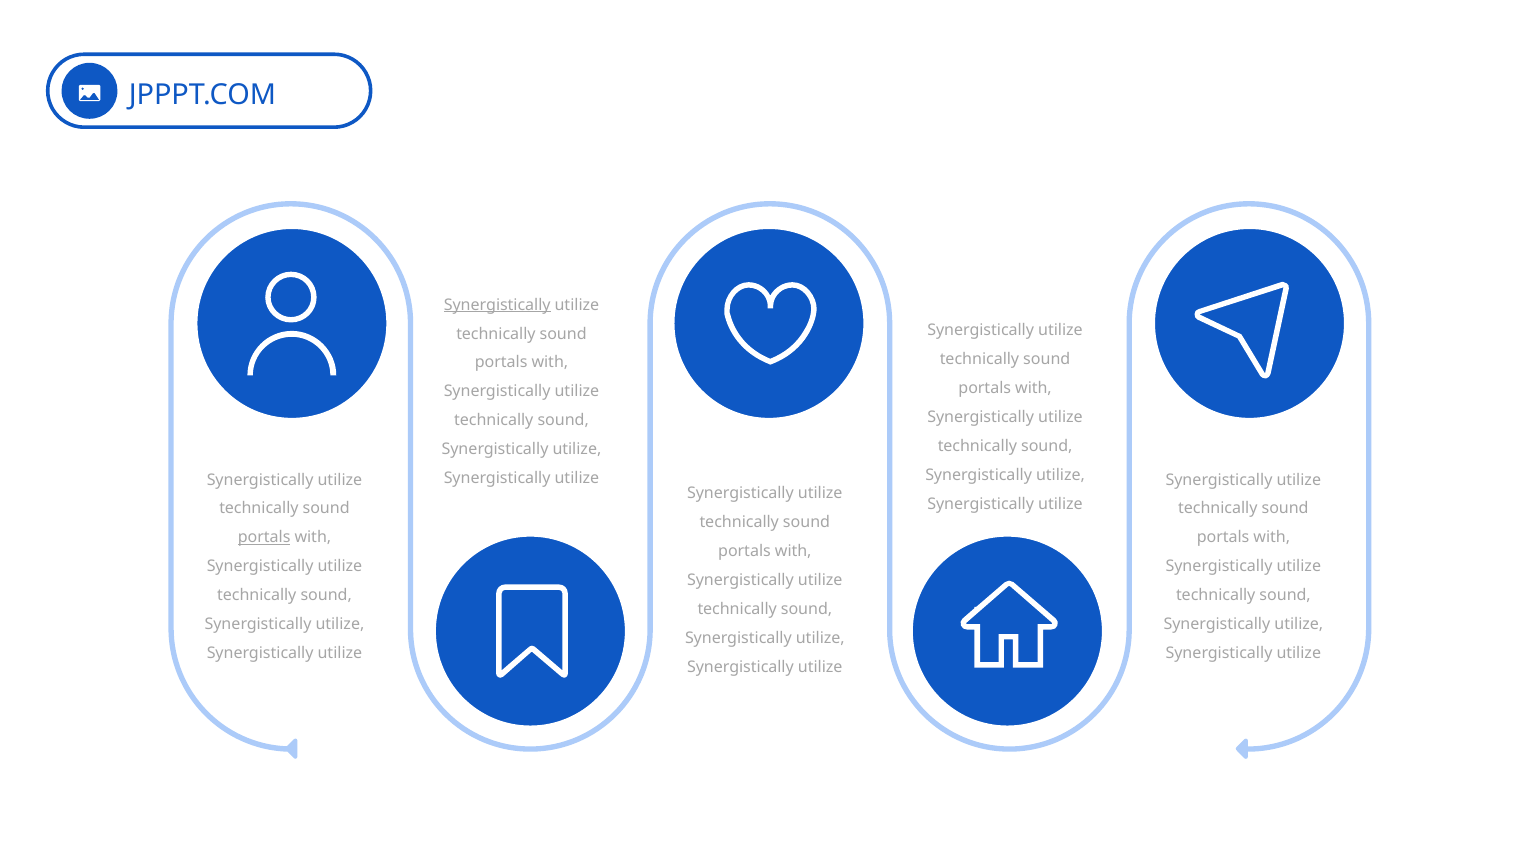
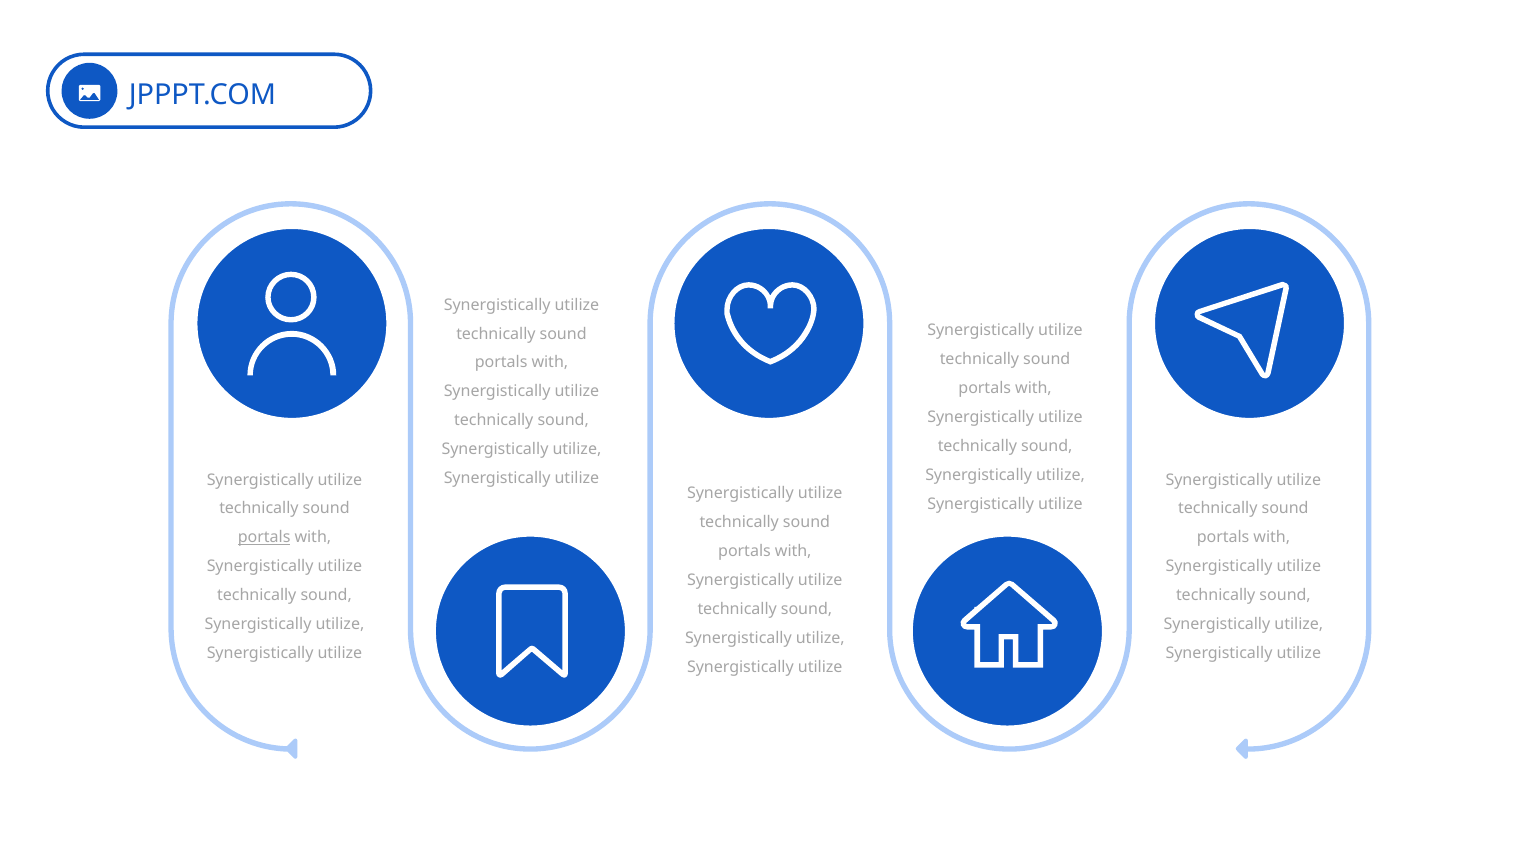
Synergistically at (497, 305) underline: present -> none
